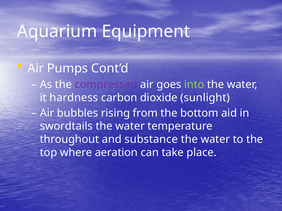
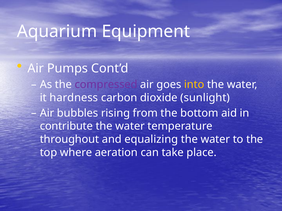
into colour: light green -> yellow
swordtails: swordtails -> contribute
substance: substance -> equalizing
